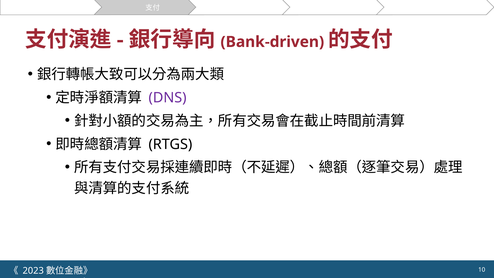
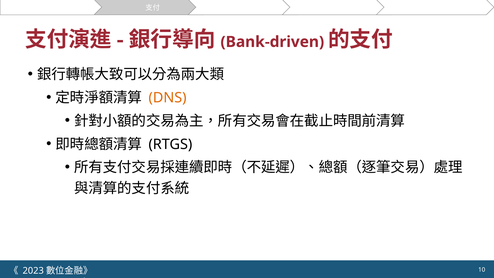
DNS colour: purple -> orange
